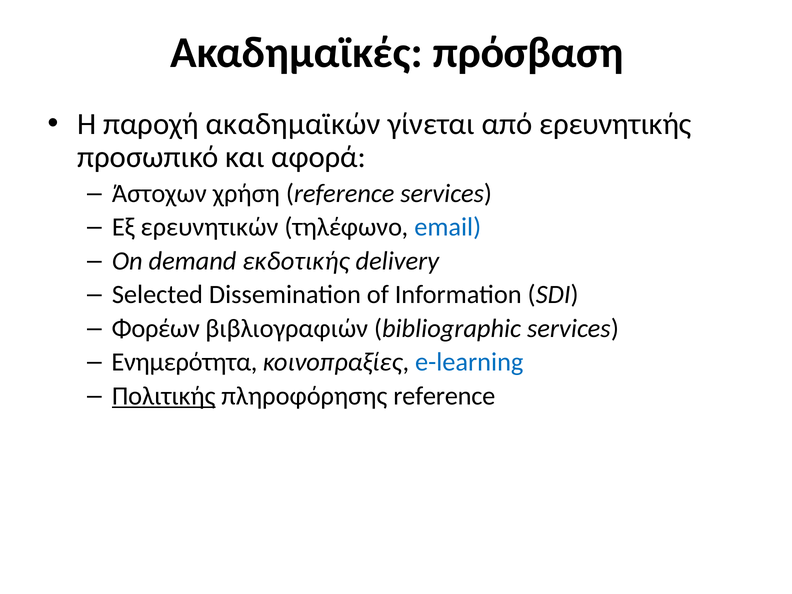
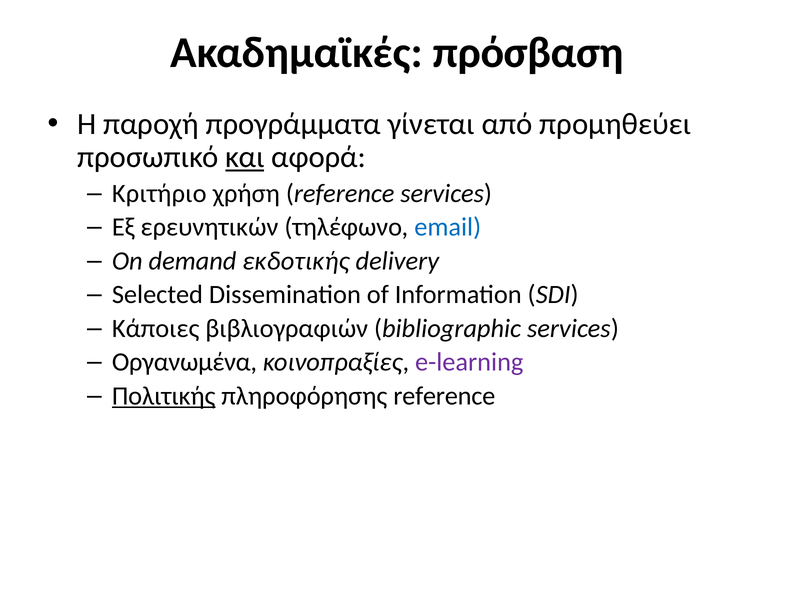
ακαδημαϊκών: ακαδημαϊκών -> προγράμματα
ερευνητικής: ερευνητικής -> προμηθεύει
και underline: none -> present
Άστοχων: Άστοχων -> Κριτήριο
Φορέων: Φορέων -> Κάποιες
Ενημερότητα: Ενημερότητα -> Οργανωμένα
e-learning colour: blue -> purple
